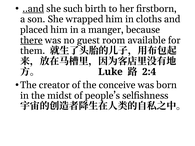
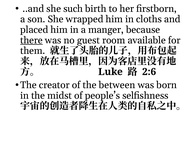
..and underline: present -> none
2:4: 2:4 -> 2:6
conceive: conceive -> between
